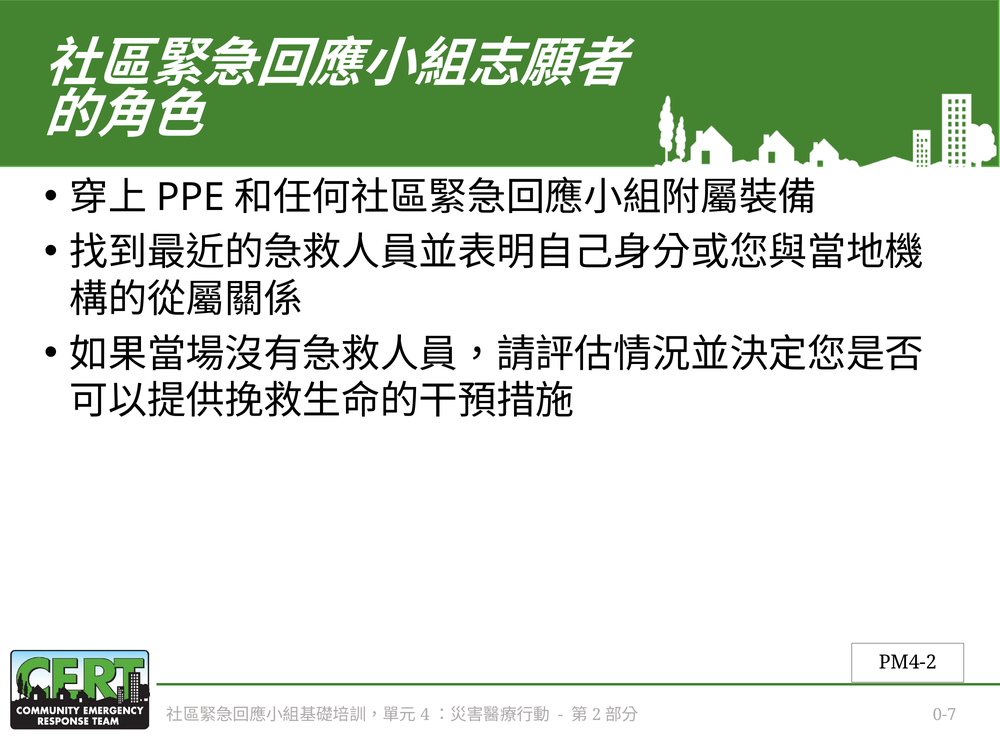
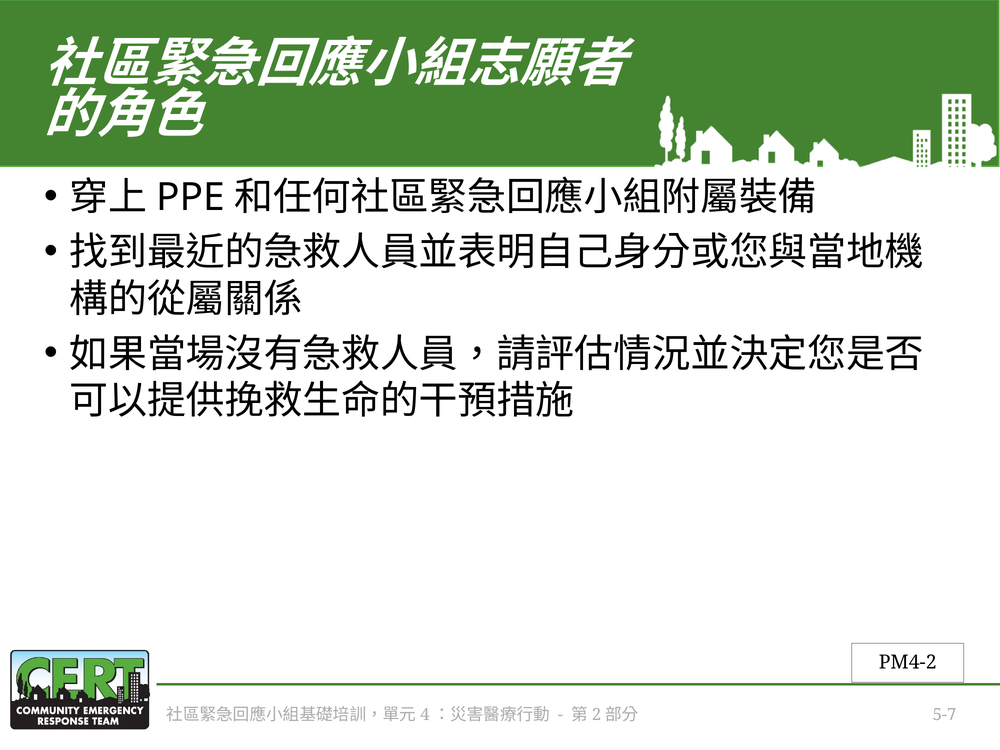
0-7: 0-7 -> 5-7
